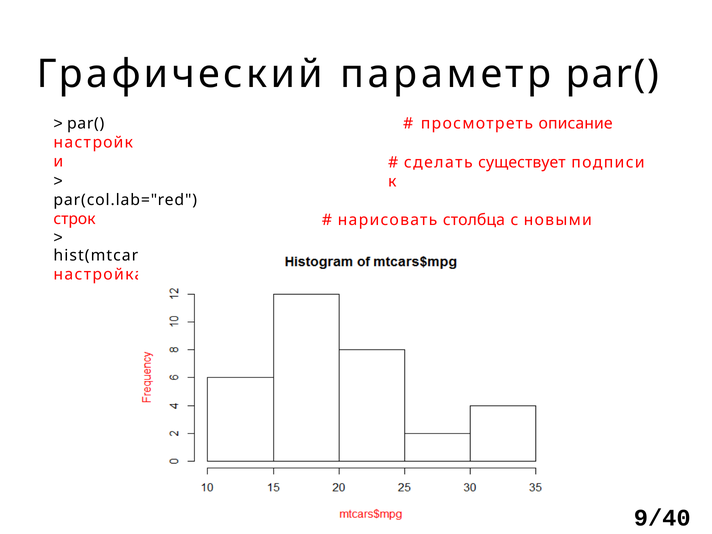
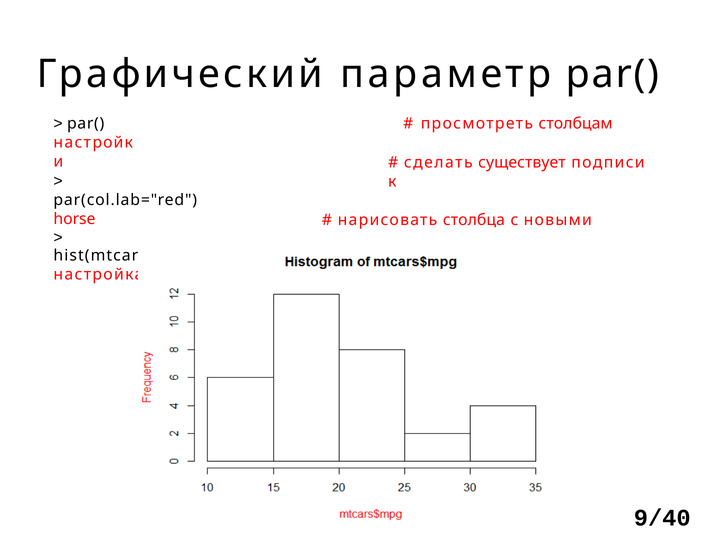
описание: описание -> столбцам
строк: строк -> horse
